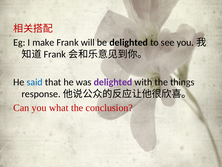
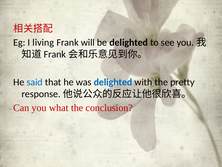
make: make -> living
delighted at (113, 82) colour: purple -> blue
things: things -> pretty
